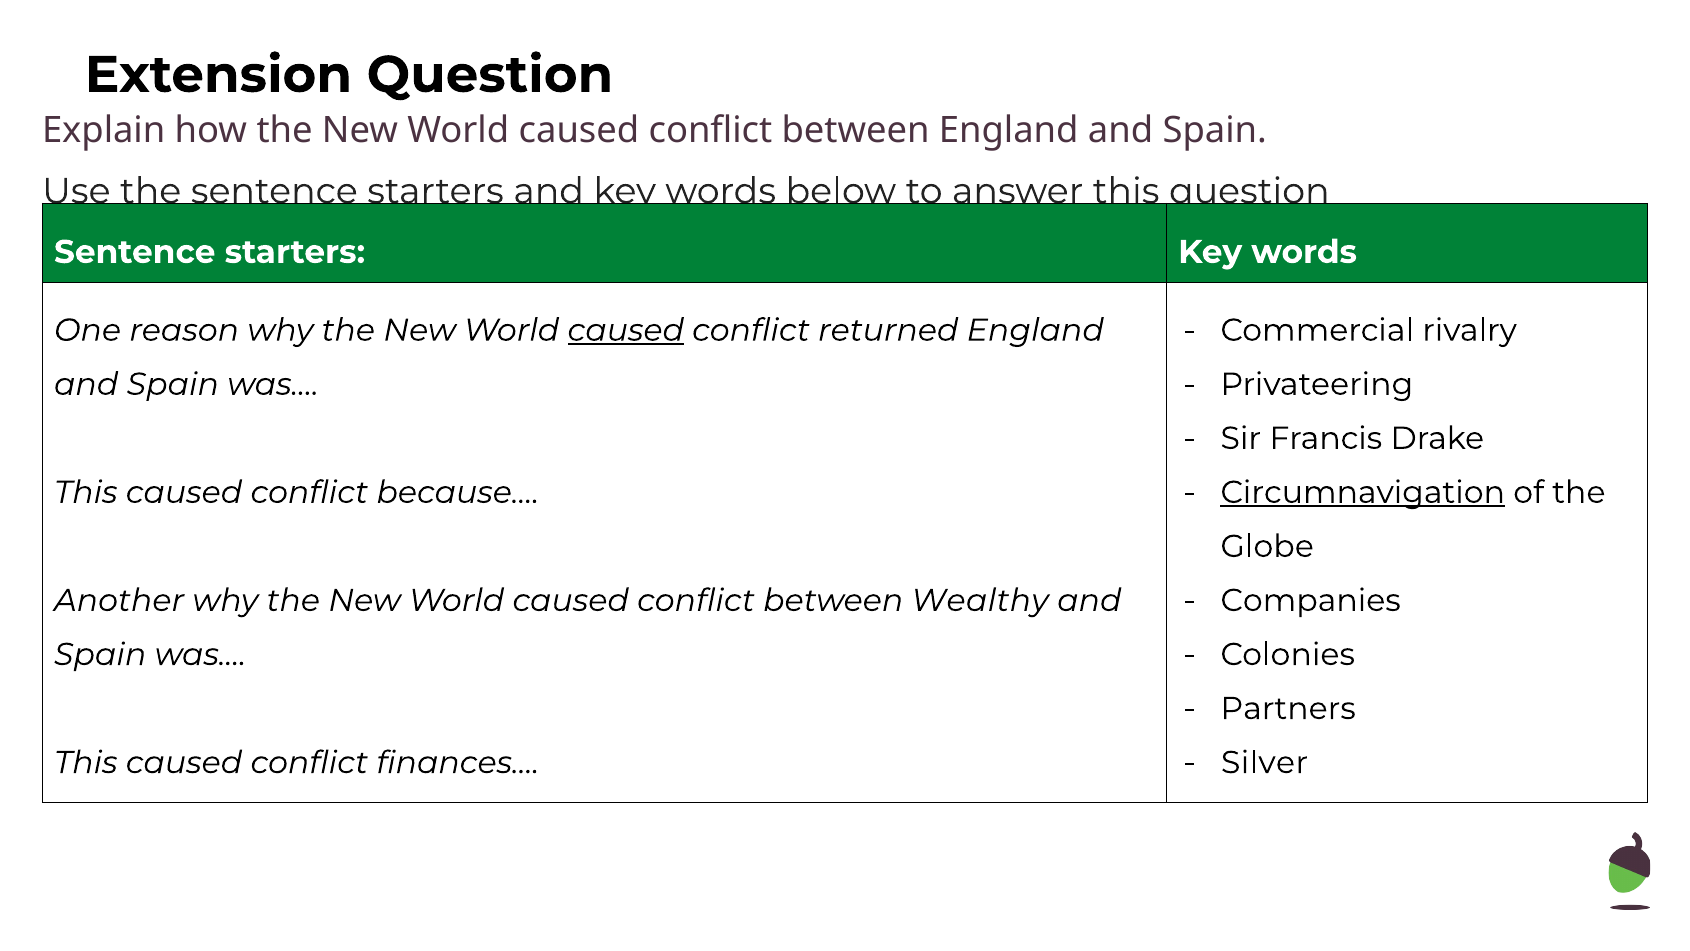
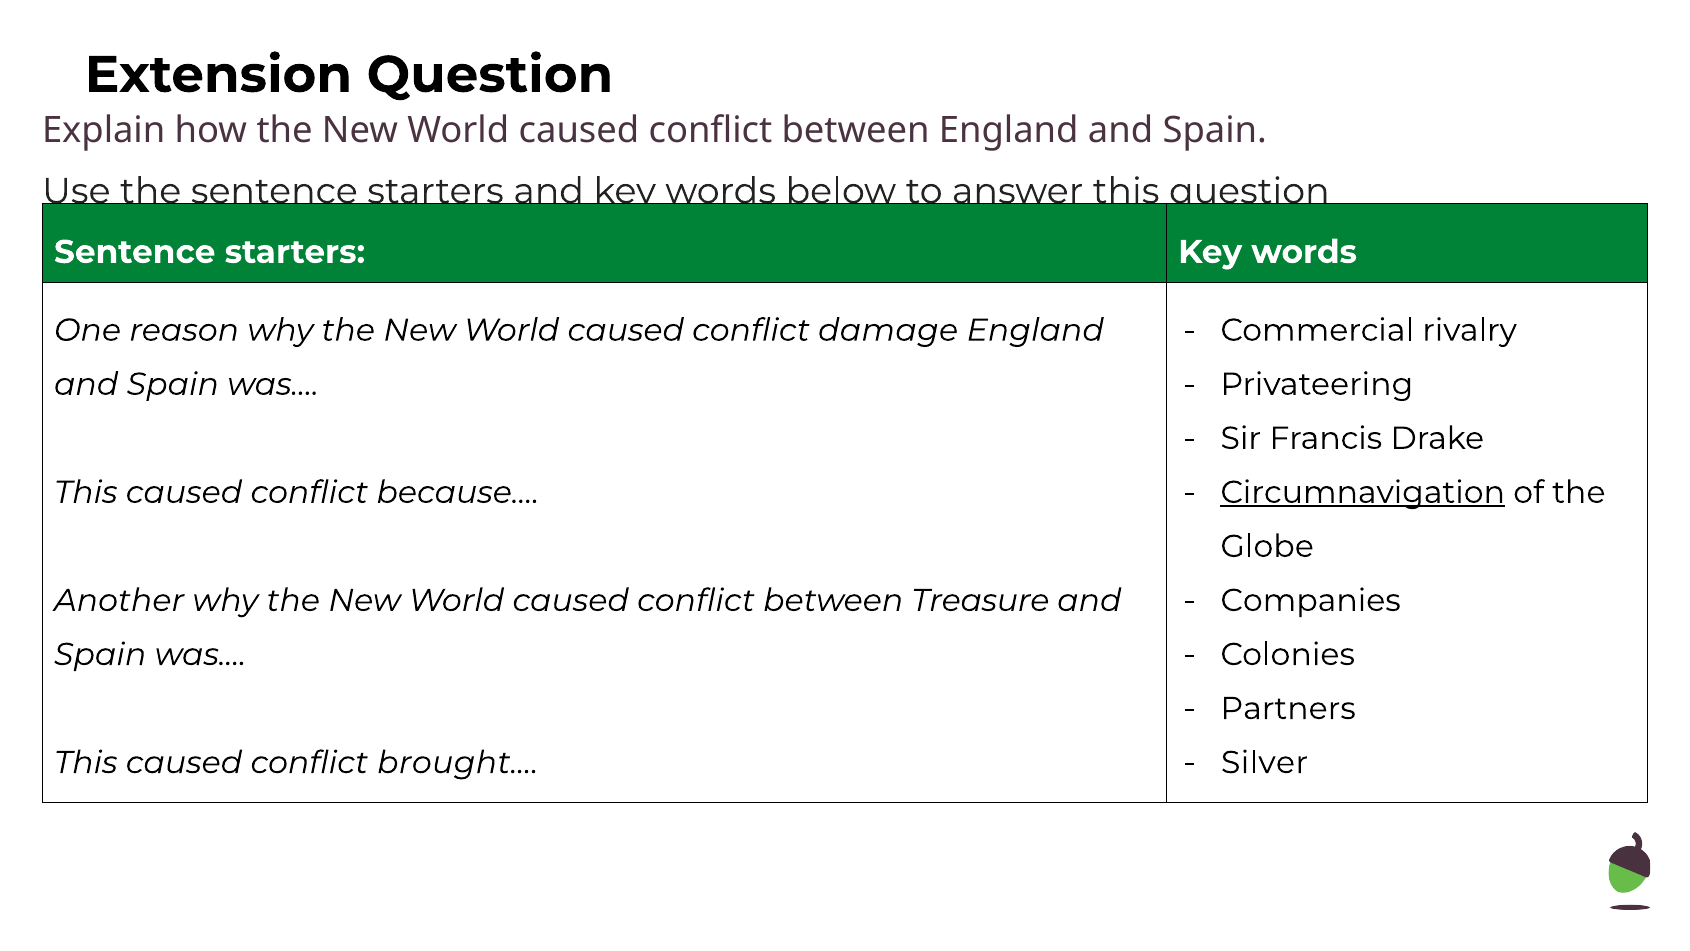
caused at (626, 330) underline: present -> none
returned: returned -> damage
Wealthy: Wealthy -> Treasure
finances…: finances… -> brought…
